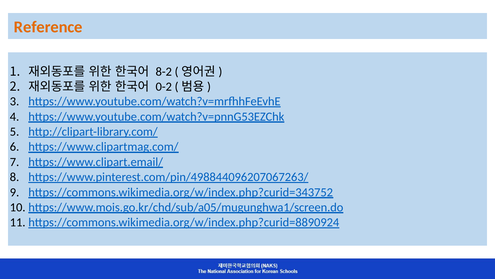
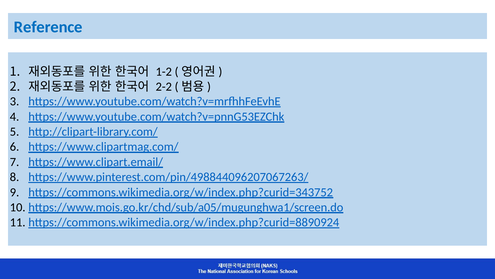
Reference colour: orange -> blue
8-2: 8-2 -> 1-2
0-2: 0-2 -> 2-2
